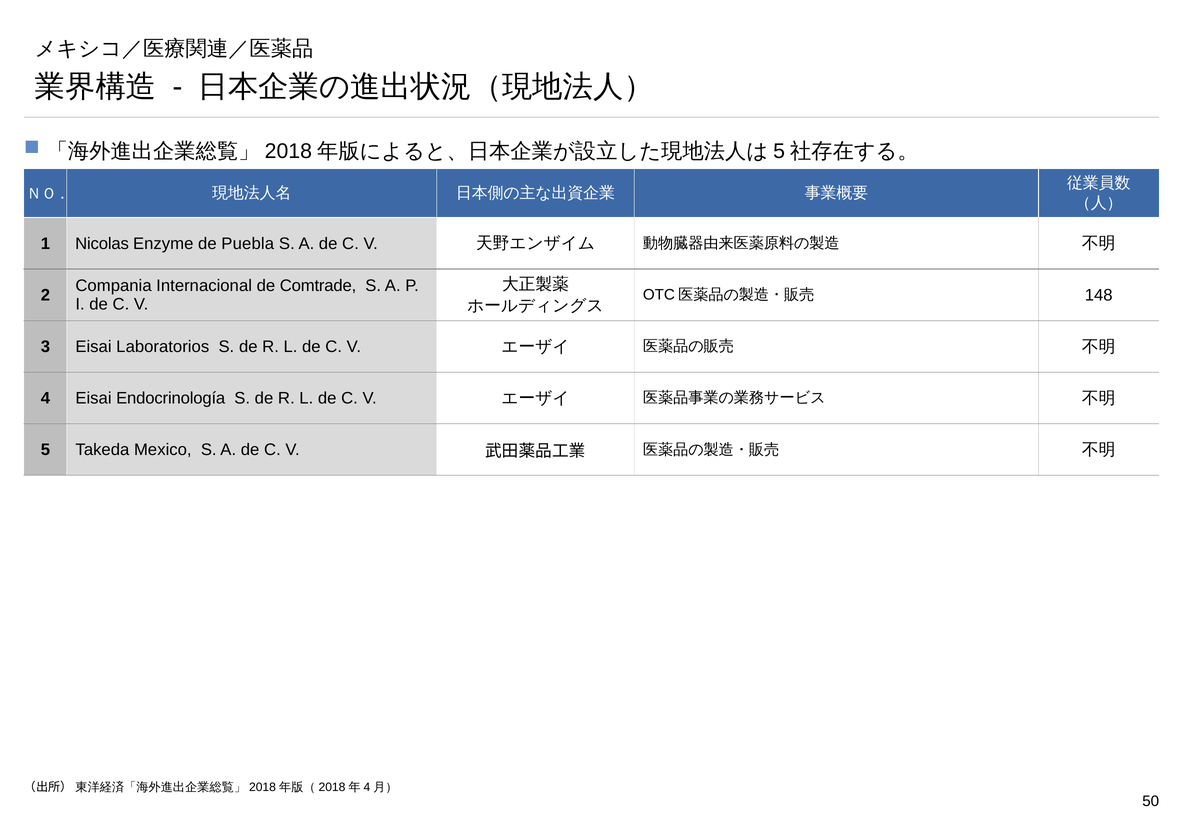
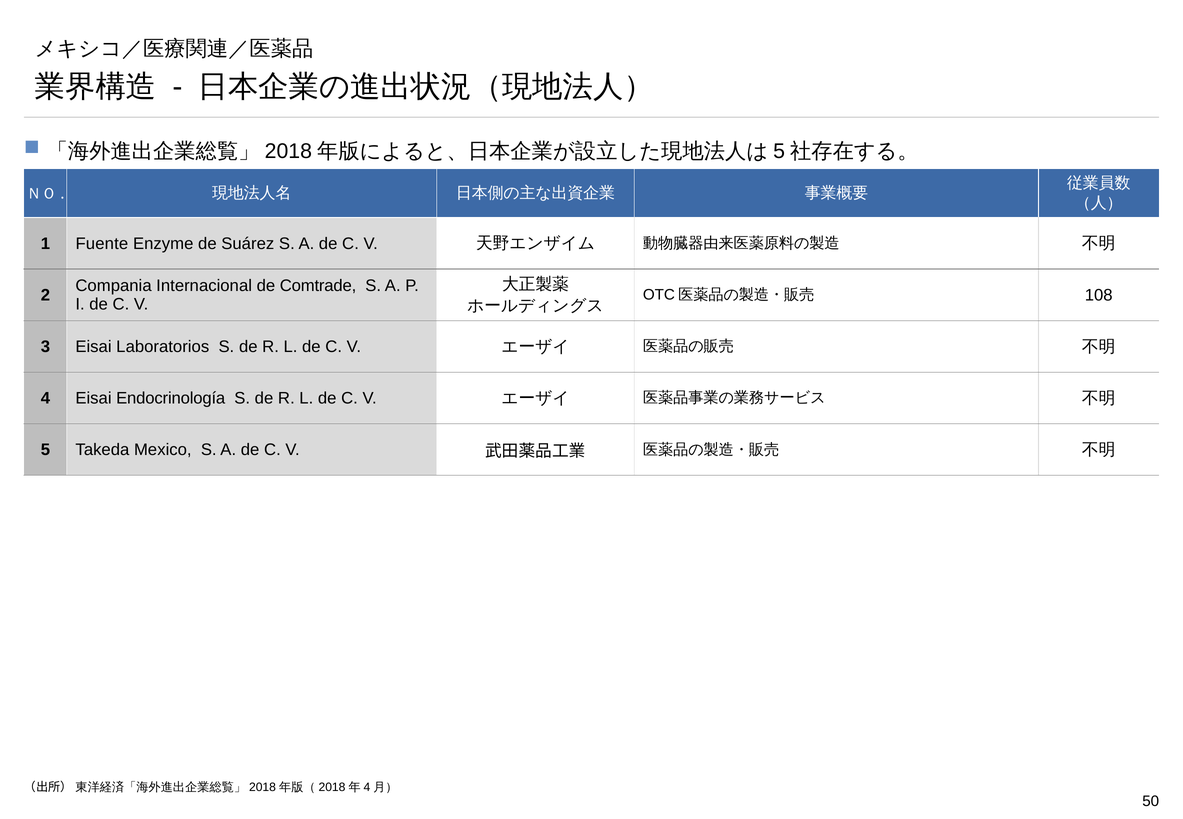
Nicolas: Nicolas -> Fuente
Puebla: Puebla -> Suárez
148: 148 -> 108
